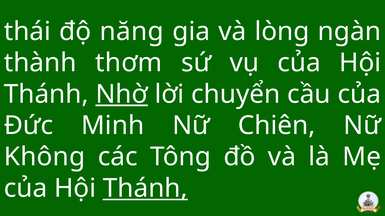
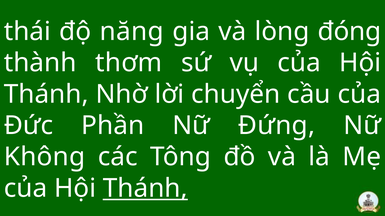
ngàn: ngàn -> đóng
Nhờ underline: present -> none
Minh: Minh -> Phần
Chiên: Chiên -> Đứng
